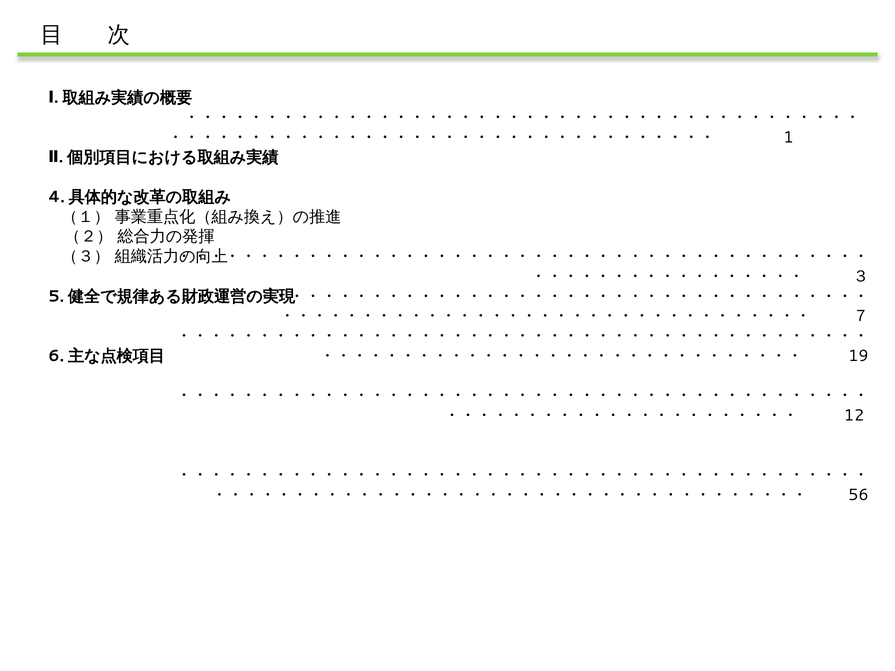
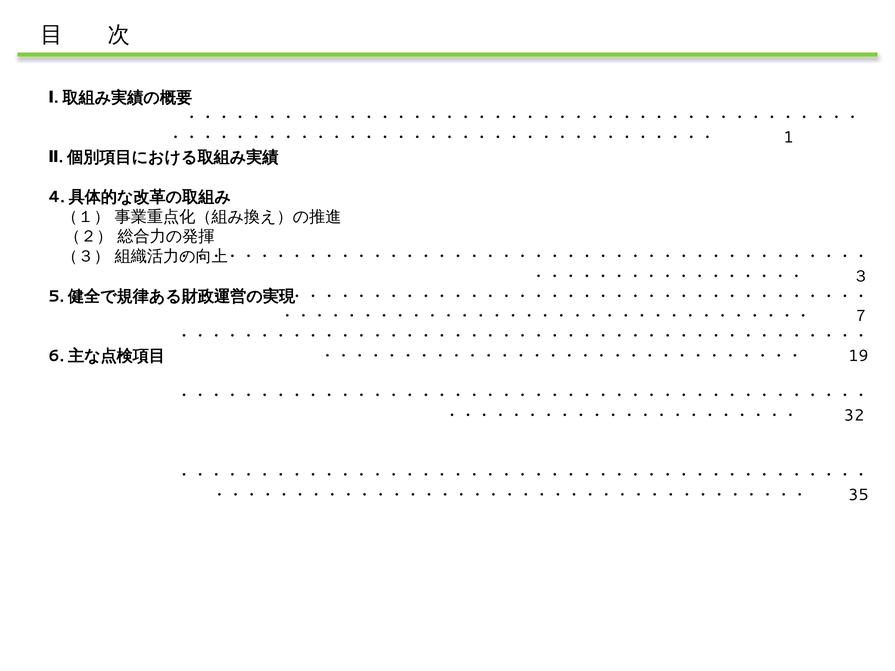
12: 12 -> 32
56: 56 -> 35
